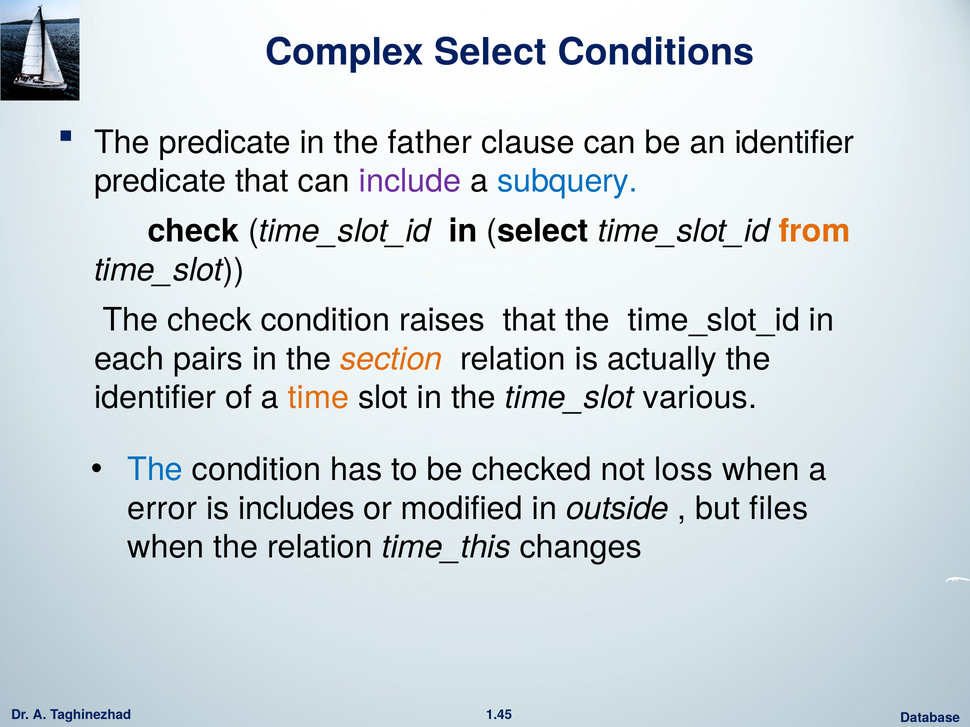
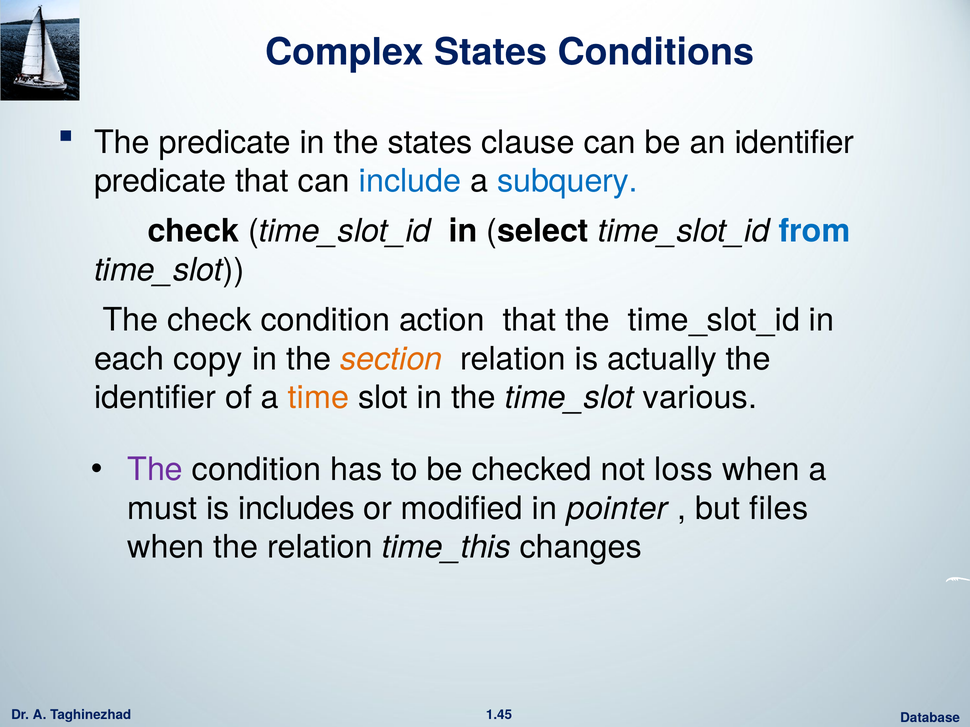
Complex Select: Select -> States
the father: father -> states
include colour: purple -> blue
from colour: orange -> blue
raises: raises -> action
pairs: pairs -> copy
The at (155, 470) colour: blue -> purple
error: error -> must
outside: outside -> pointer
